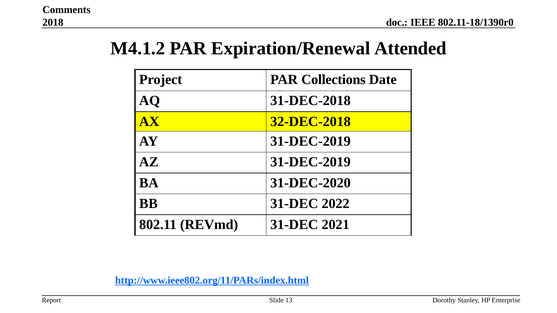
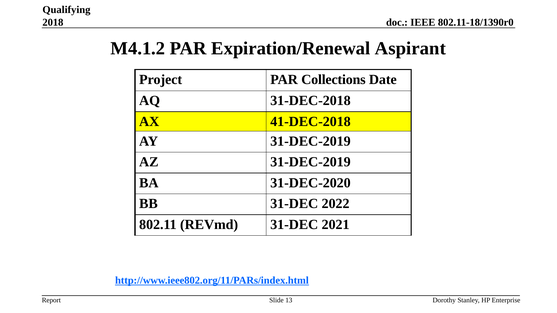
Comments: Comments -> Qualifying
Attended: Attended -> Aspirant
32-DEC-2018: 32-DEC-2018 -> 41-DEC-2018
